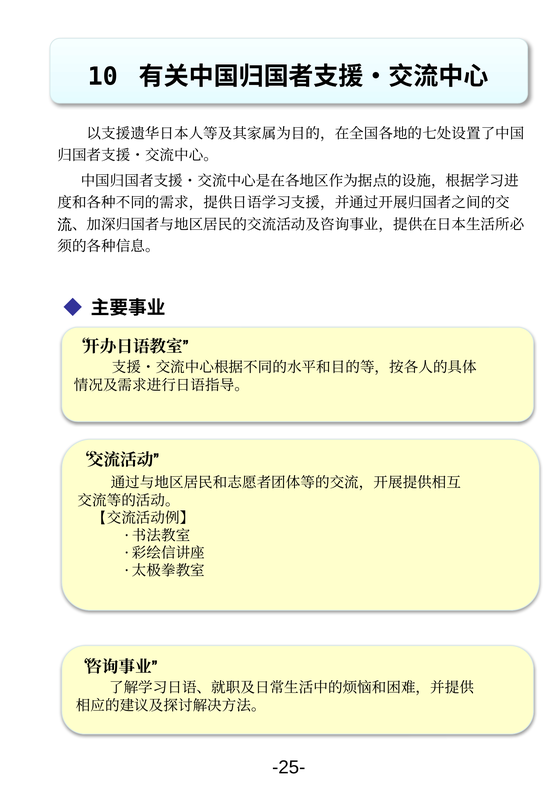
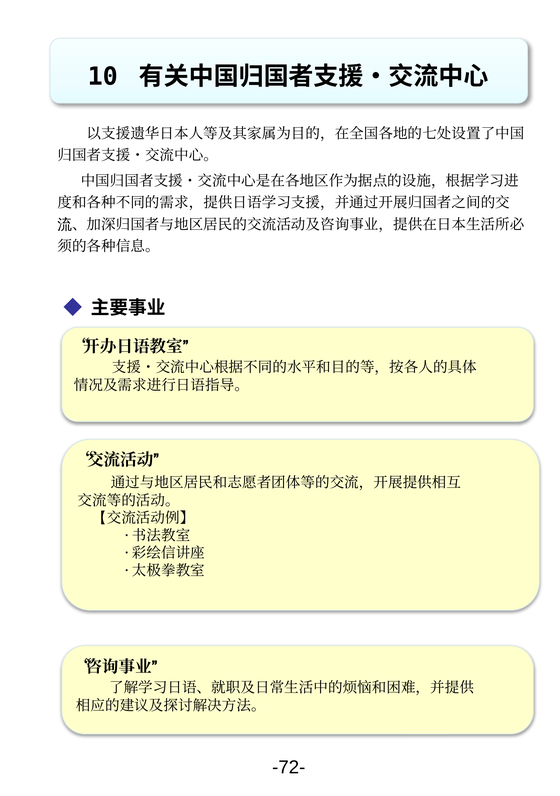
-25-: -25- -> -72-
